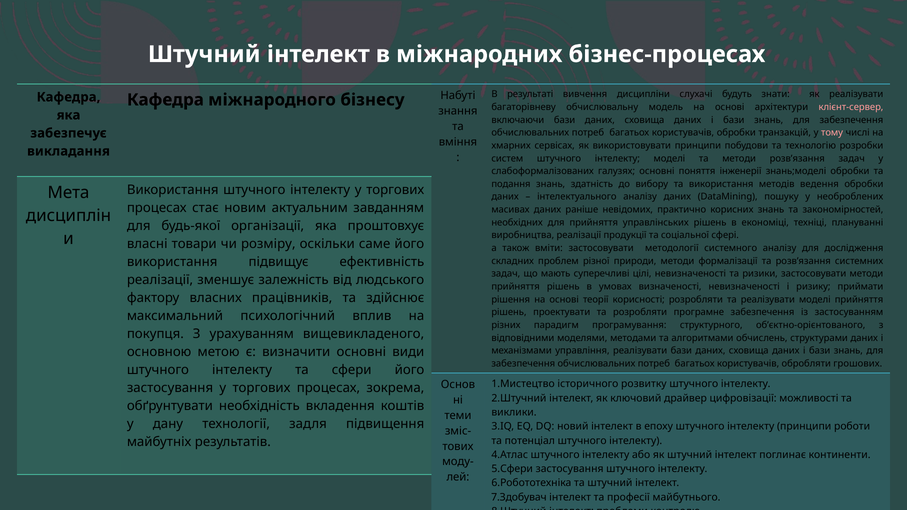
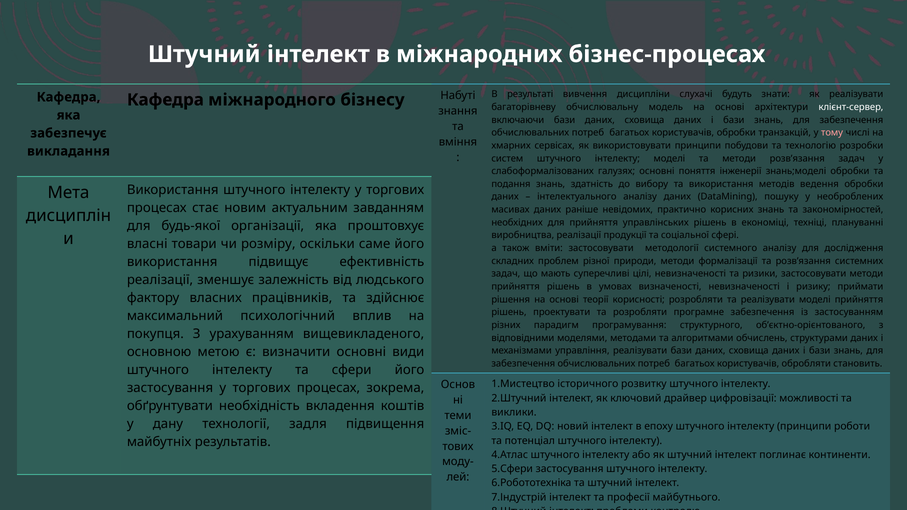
клієнт-сервер colour: pink -> white
грошових: грошових -> становить
7.Здобувач: 7.Здобувач -> 7.Індустрій
